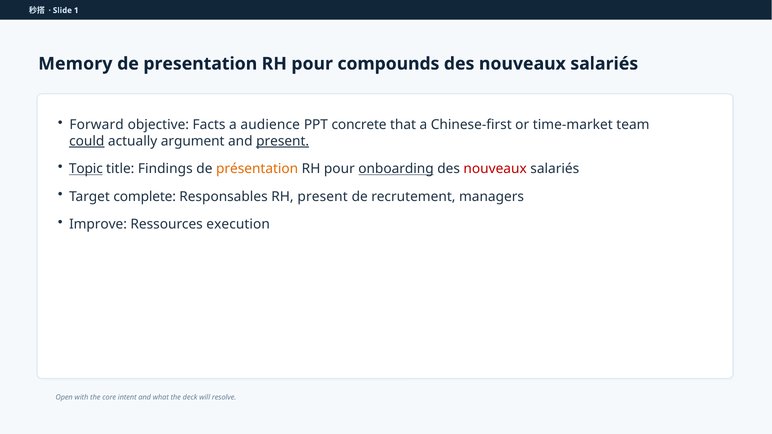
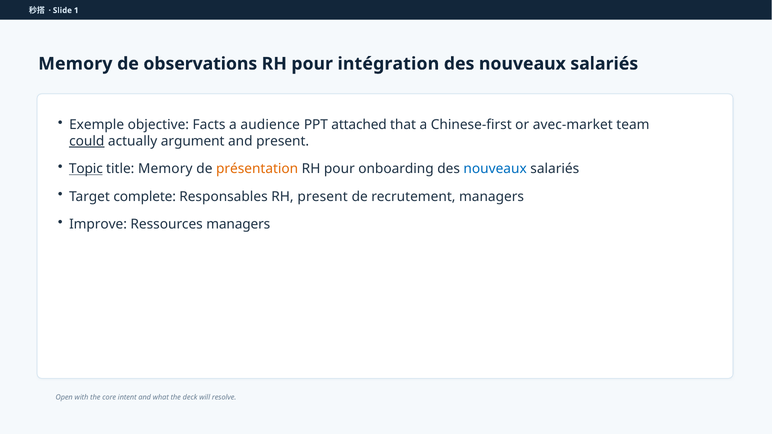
presentation: presentation -> observations
compounds: compounds -> intégration
Forward: Forward -> Exemple
concrete: concrete -> attached
time-market: time-market -> avec-market
present at (283, 141) underline: present -> none
title Findings: Findings -> Memory
onboarding underline: present -> none
nouveaux at (495, 169) colour: red -> blue
Ressources execution: execution -> managers
